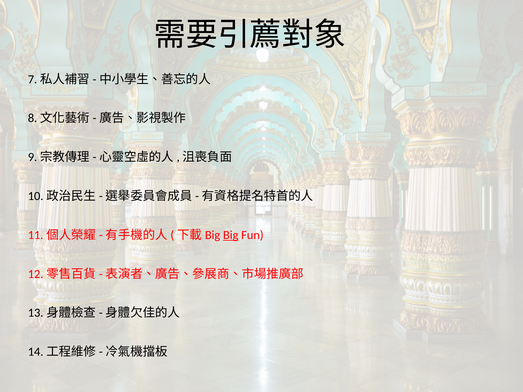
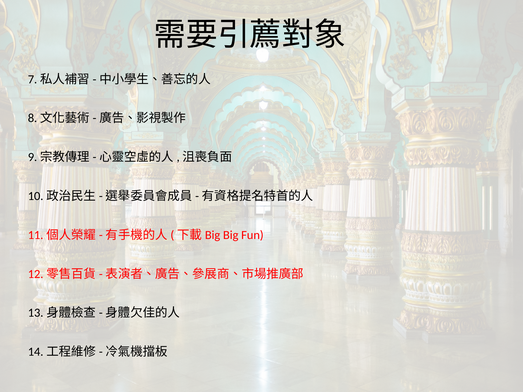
Big underline: present -> none
